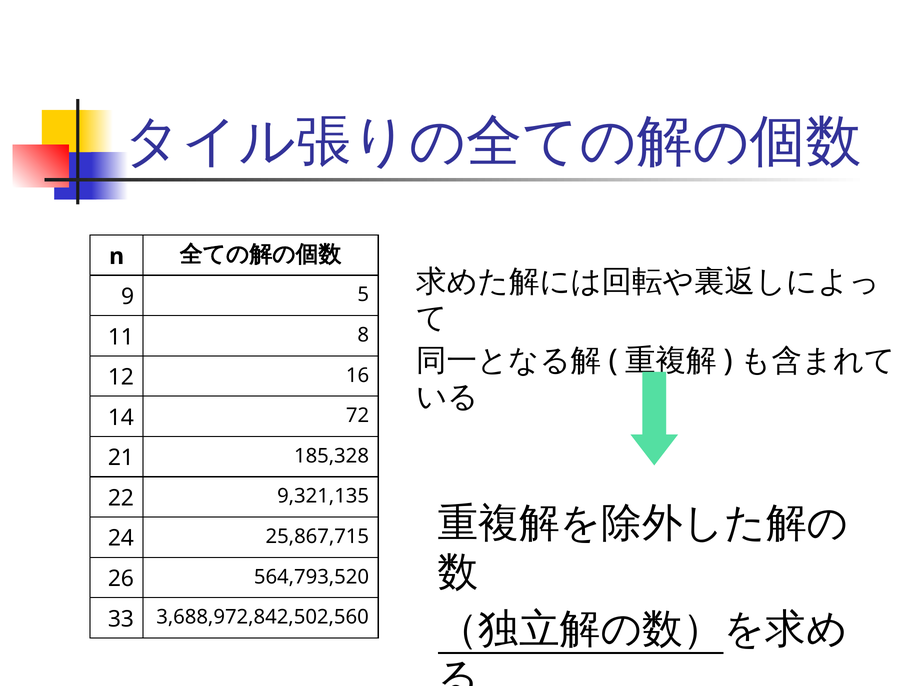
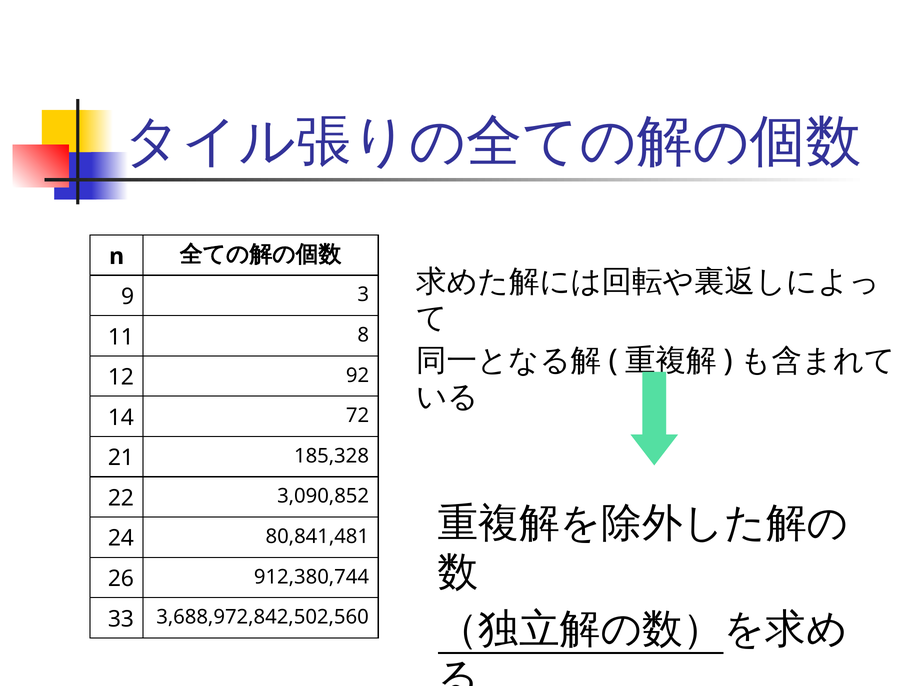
5: 5 -> 3
16: 16 -> 92
9,321,135: 9,321,135 -> 3,090,852
25,867,715: 25,867,715 -> 80,841,481
564,793,520: 564,793,520 -> 912,380,744
